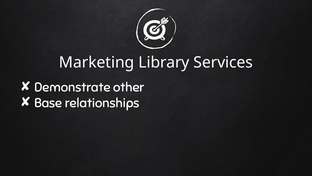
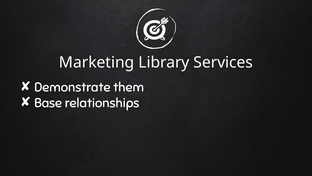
other: other -> them
